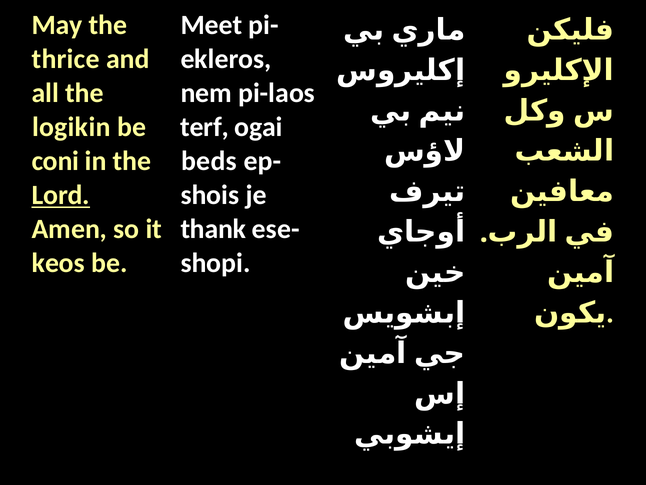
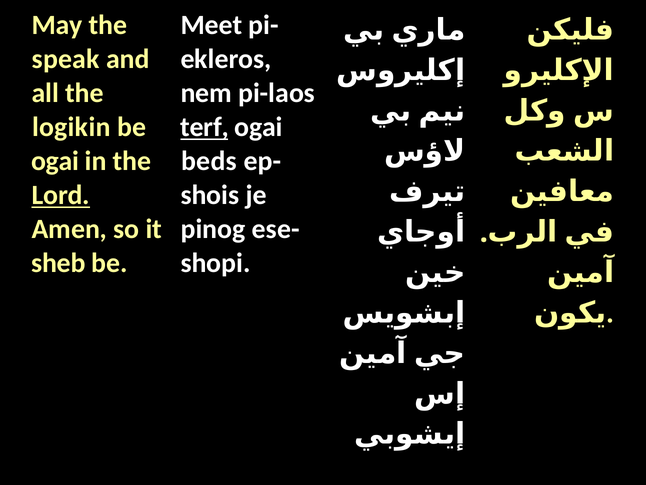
thrice: thrice -> speak
terf underline: none -> present
coni at (55, 161): coni -> ogai
thank: thank -> pinog
keos: keos -> sheb
